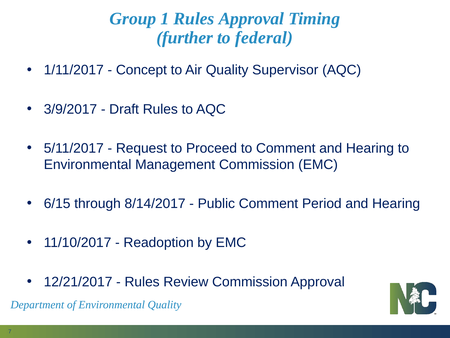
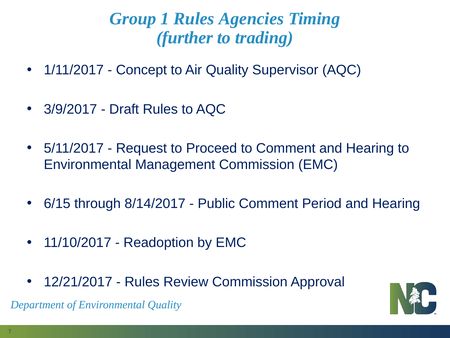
Rules Approval: Approval -> Agencies
federal: federal -> trading
